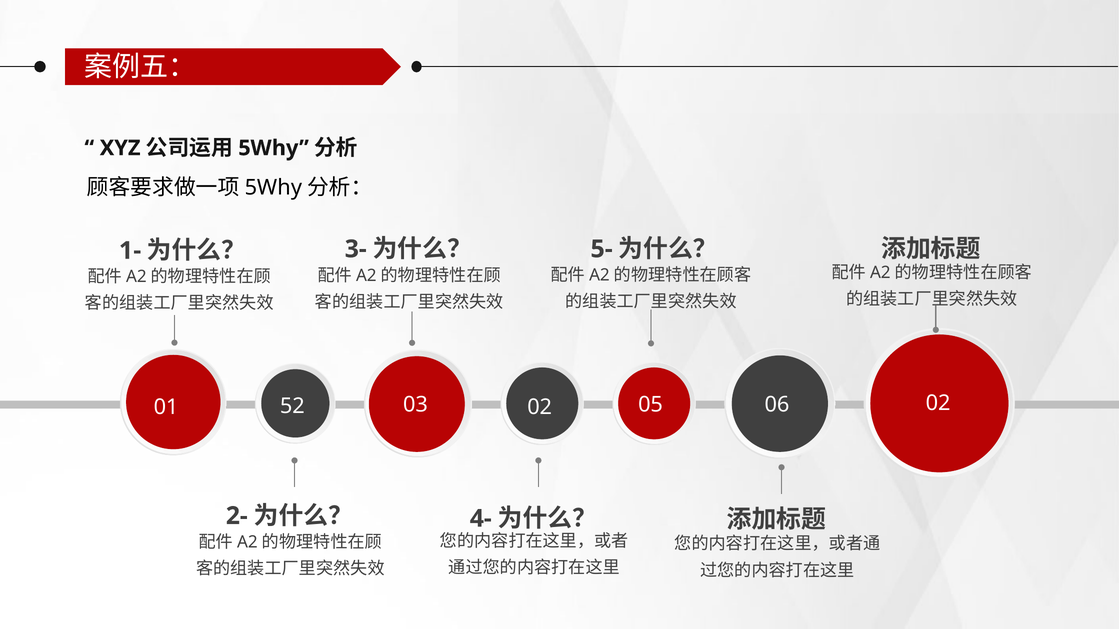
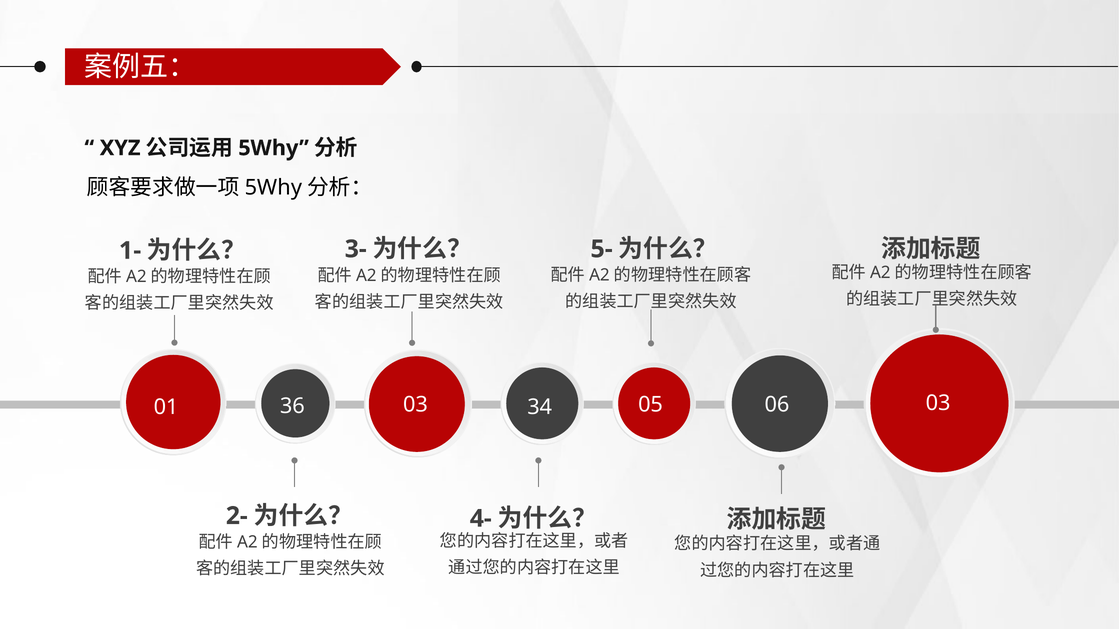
52: 52 -> 36
03 02: 02 -> 34
02 at (938, 404): 02 -> 03
